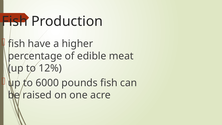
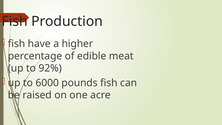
12%: 12% -> 92%
